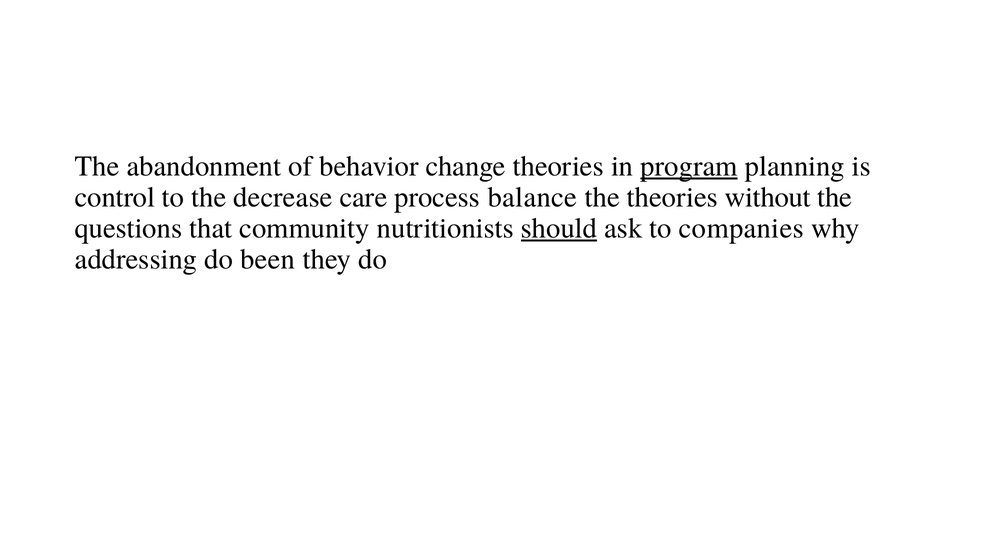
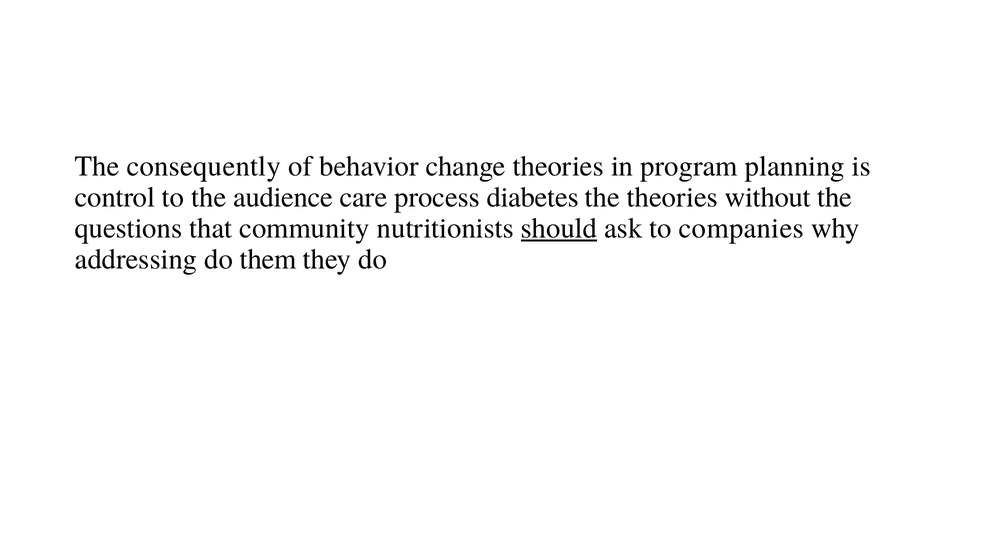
abandonment: abandonment -> consequently
program underline: present -> none
decrease: decrease -> audience
balance: balance -> diabetes
been: been -> them
